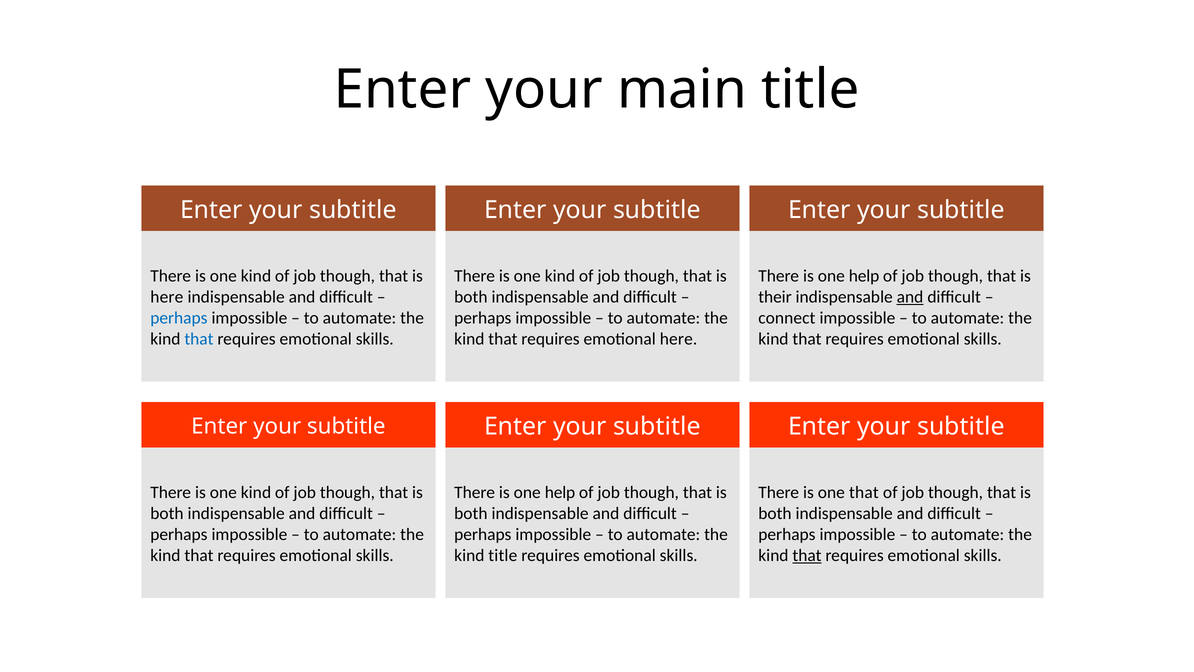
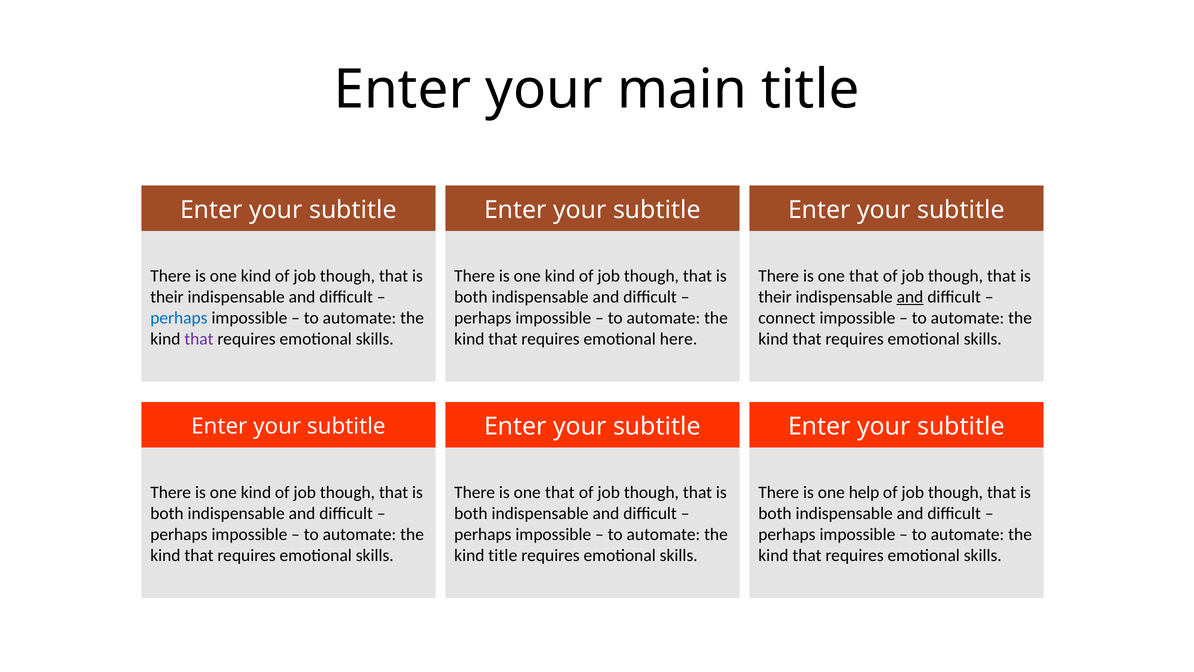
help at (864, 276): help -> that
here at (167, 297): here -> their
that at (199, 339) colour: blue -> purple
help at (560, 492): help -> that
one that: that -> help
that at (807, 555) underline: present -> none
